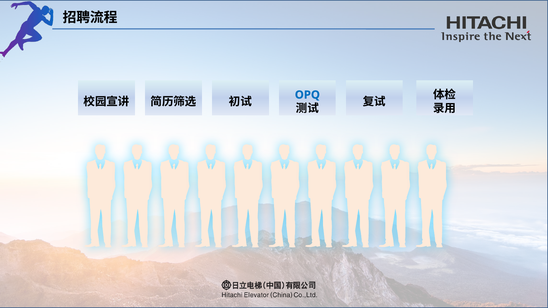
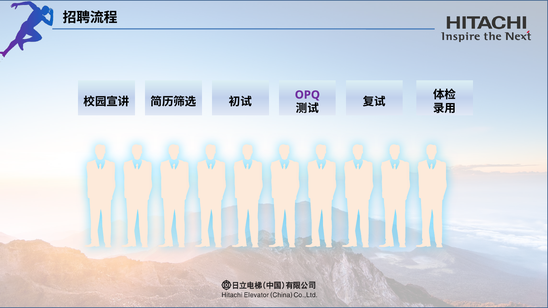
OPQ colour: blue -> purple
